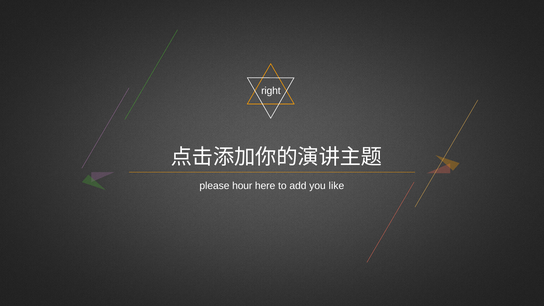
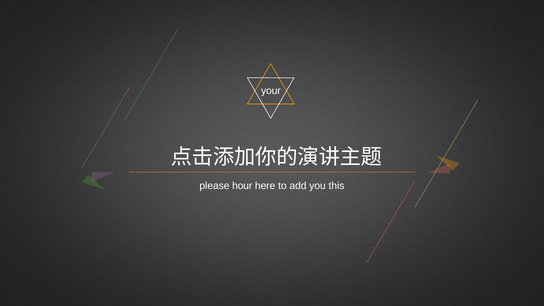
right: right -> your
like: like -> this
